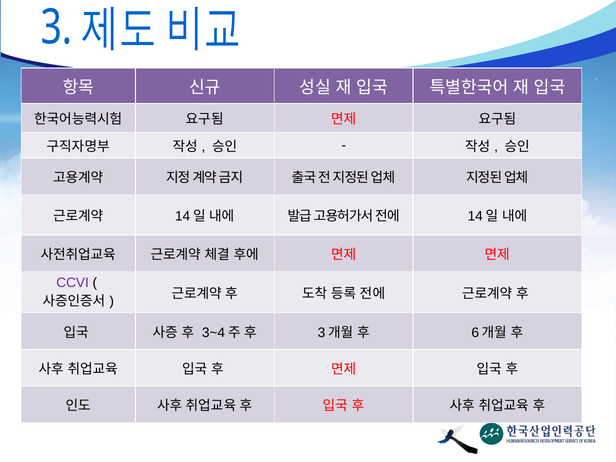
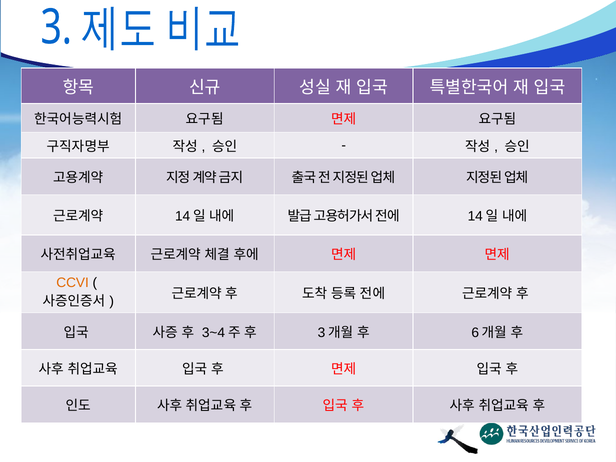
CCVI colour: purple -> orange
